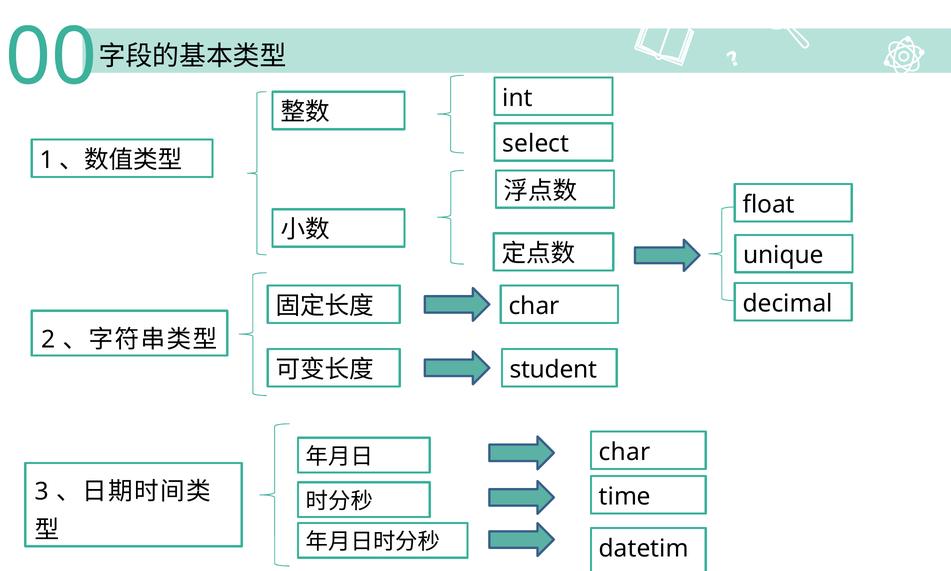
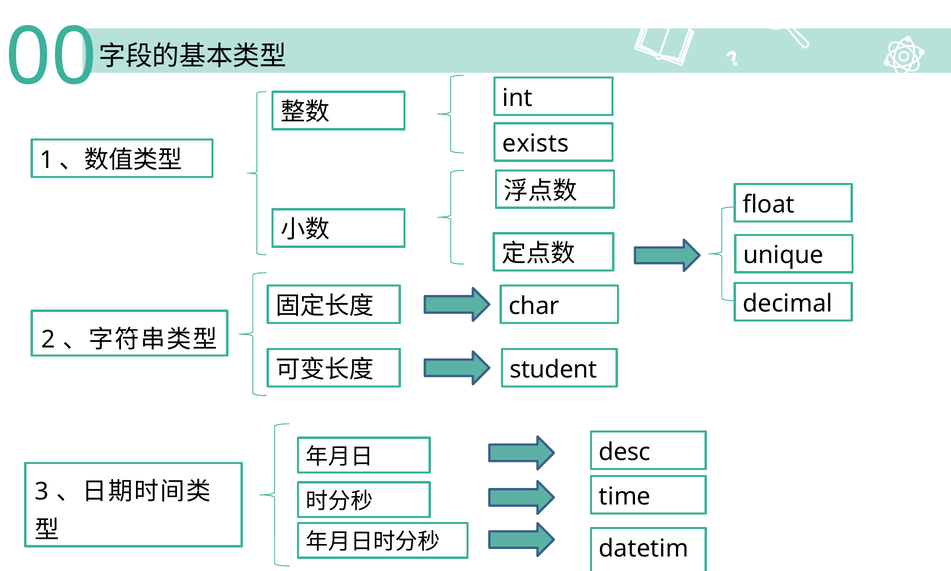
select: select -> exists
char at (625, 452): char -> desc
